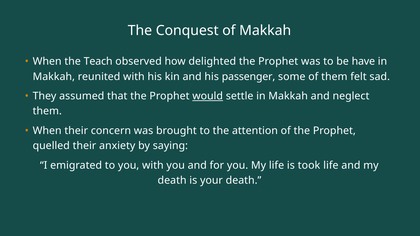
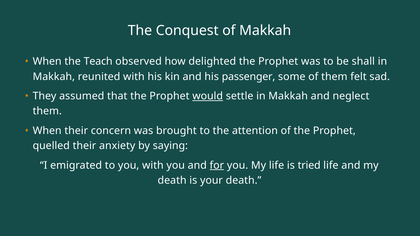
have: have -> shall
for underline: none -> present
took: took -> tried
